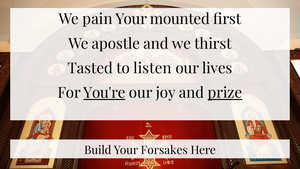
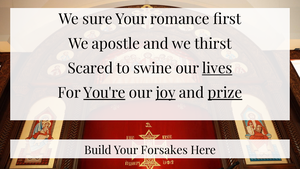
pain: pain -> sure
mounted: mounted -> romance
Tasted: Tasted -> Scared
listen: listen -> swine
lives underline: none -> present
joy underline: none -> present
